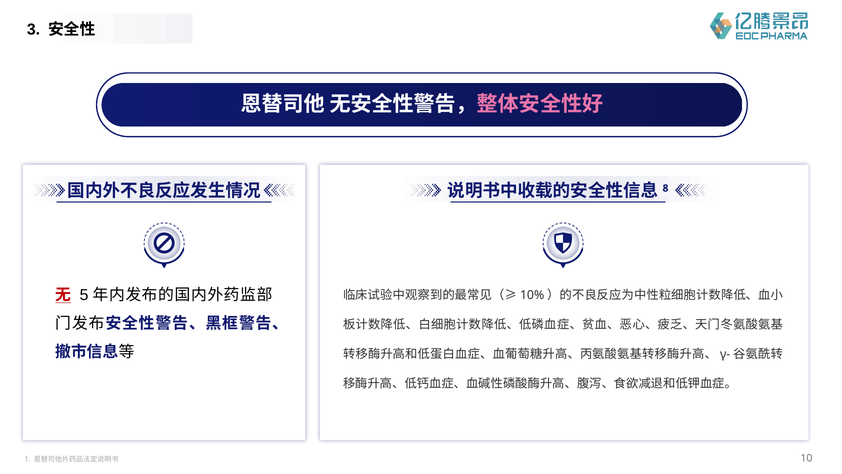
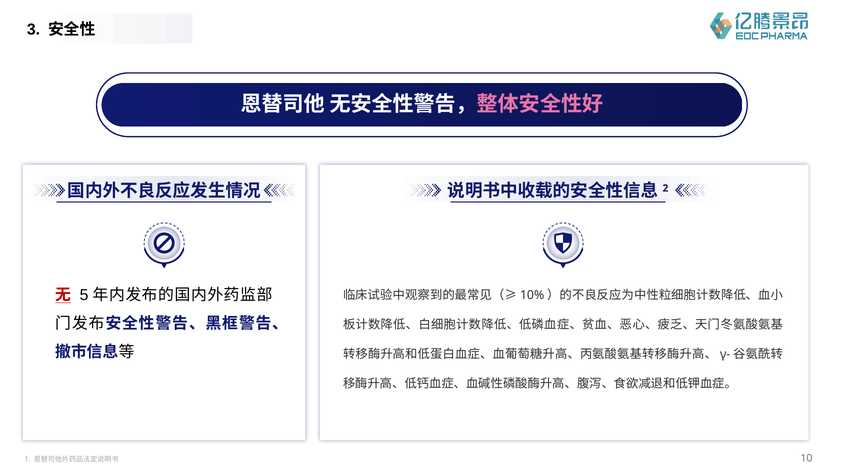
8: 8 -> 2
